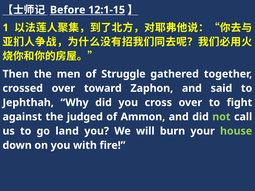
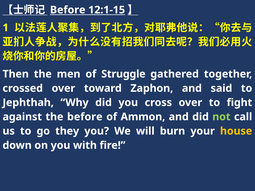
the judged: judged -> before
land: land -> they
house colour: light green -> yellow
